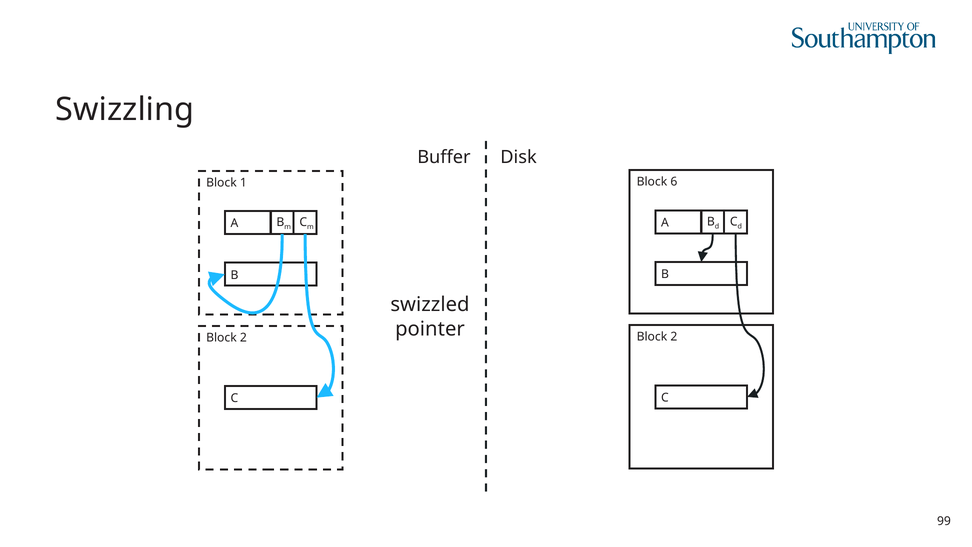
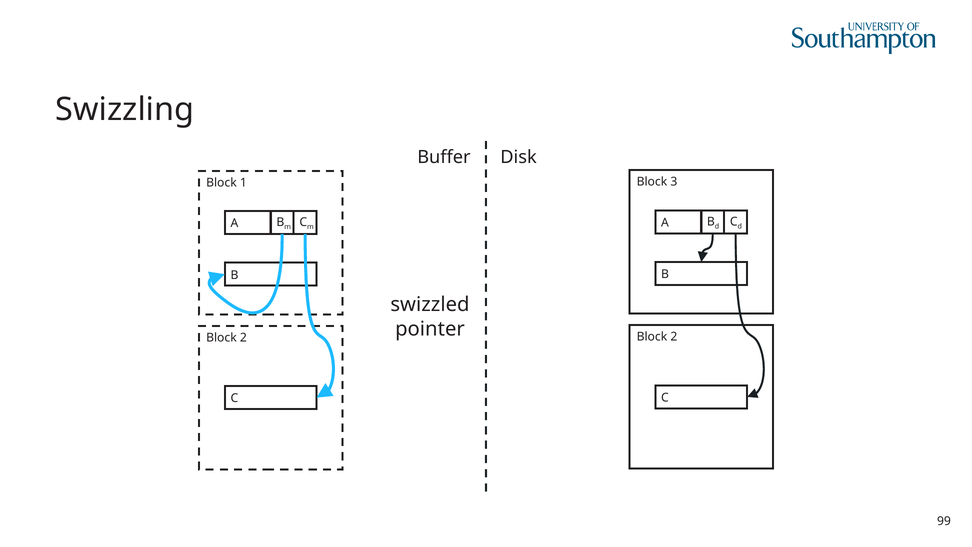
6: 6 -> 3
